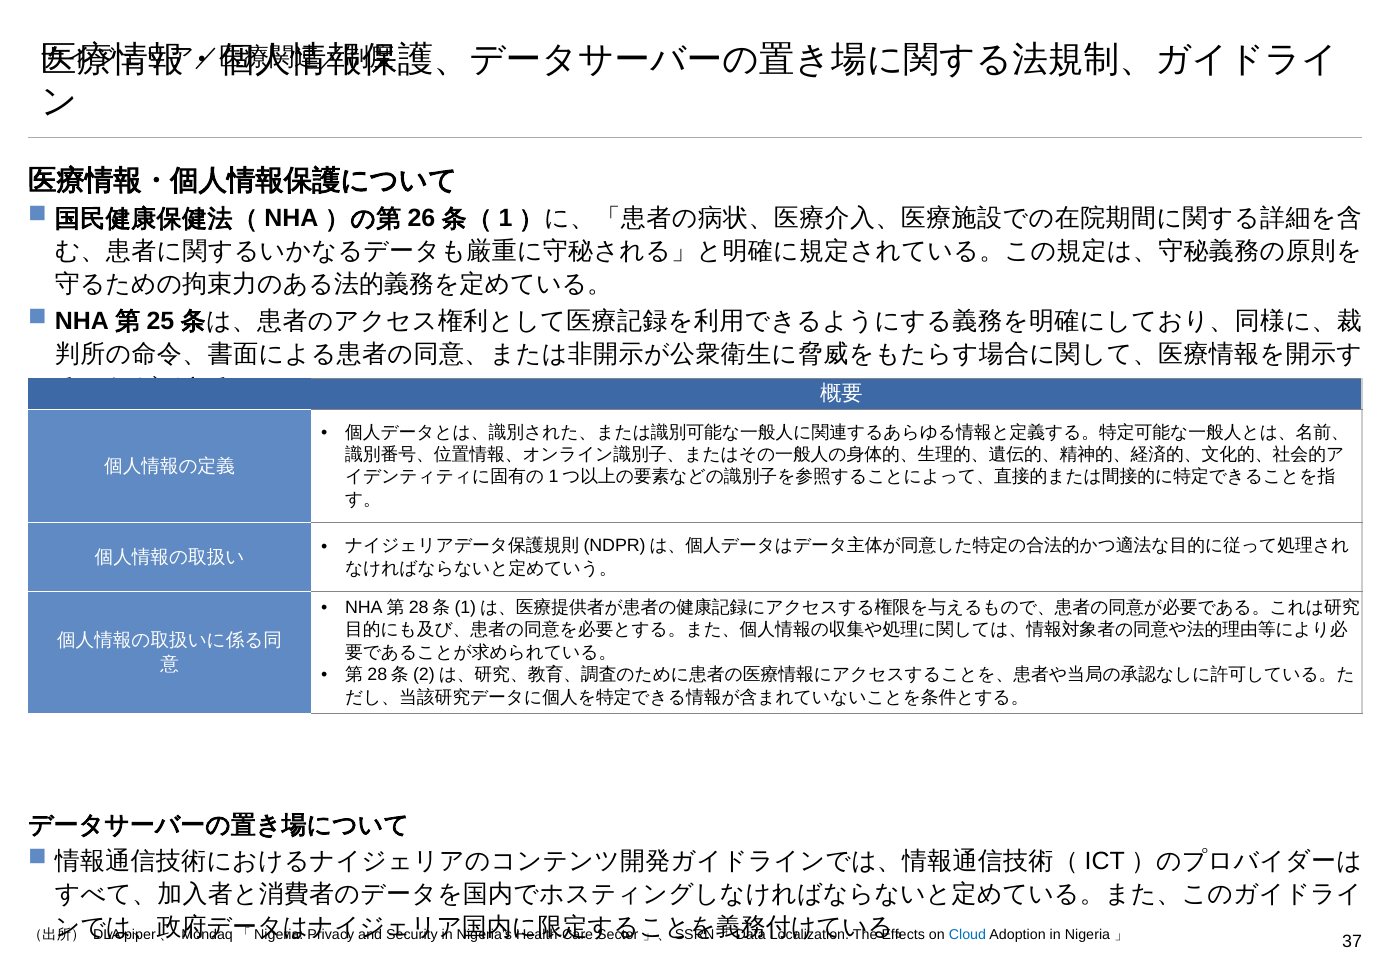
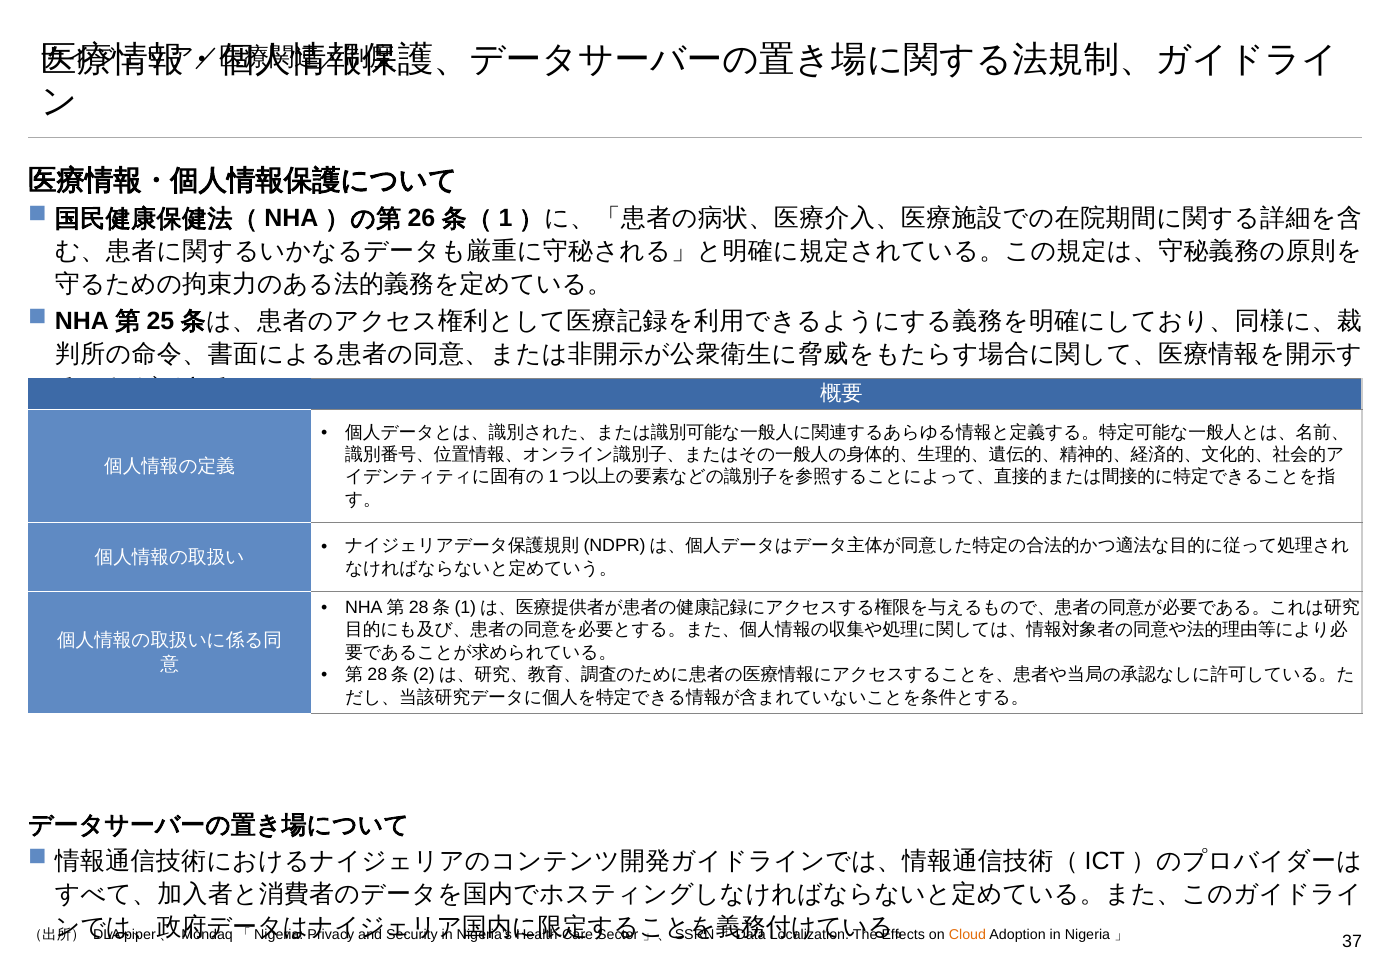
Cloud colour: blue -> orange
